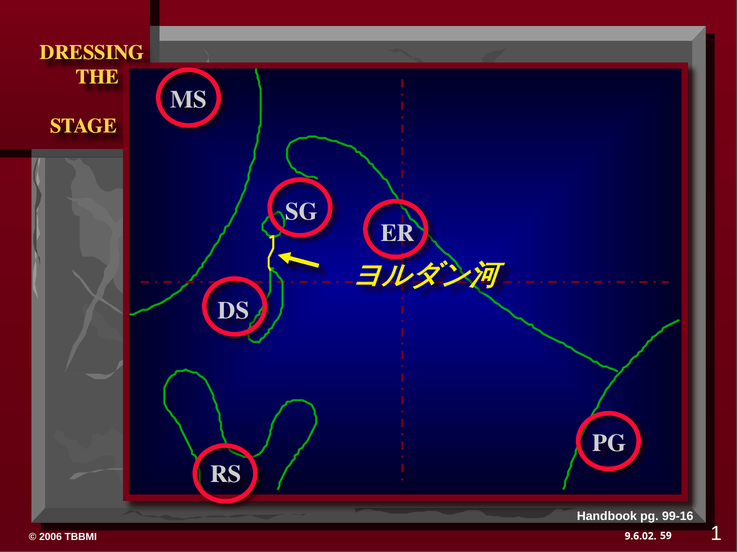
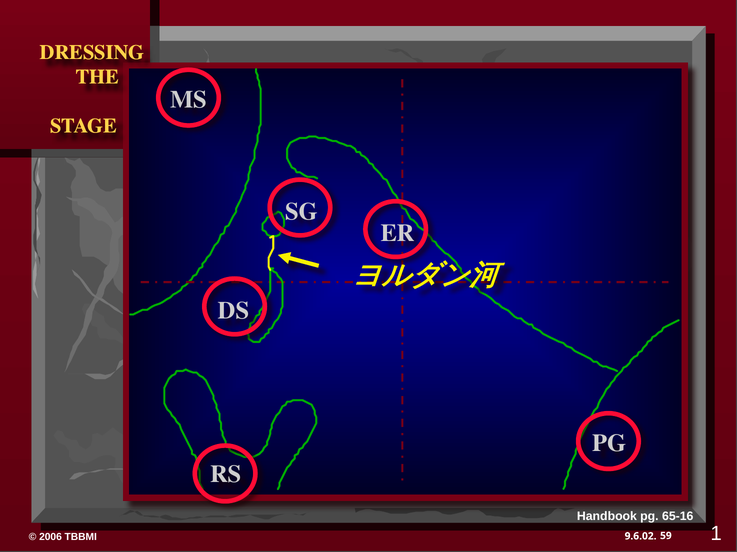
99-16: 99-16 -> 65-16
